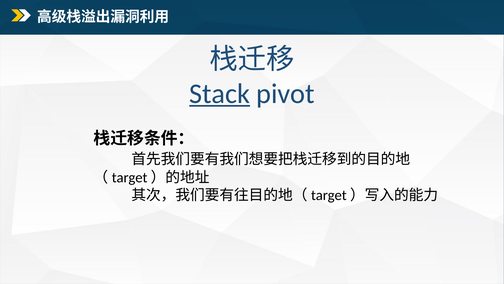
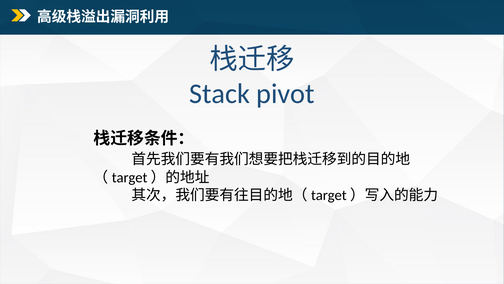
Stack underline: present -> none
